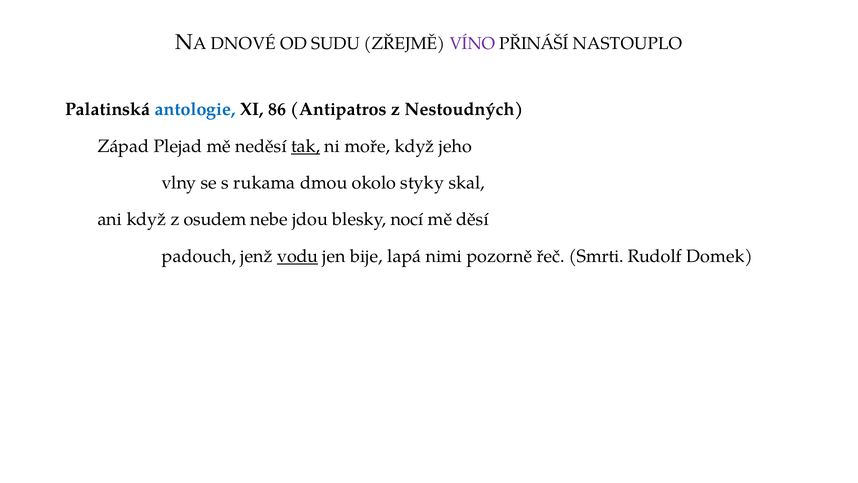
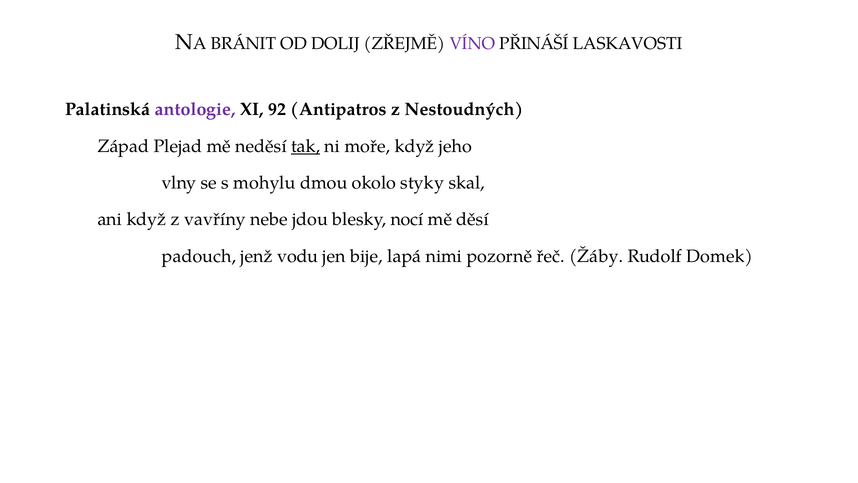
DNOVÉ: DNOVÉ -> BRÁNIT
SUDU: SUDU -> DOLIJ
NASTOUPLO: NASTOUPLO -> LASKAVOSTI
antologie colour: blue -> purple
86: 86 -> 92
rukama: rukama -> mohylu
osudem: osudem -> vavříny
vodu underline: present -> none
Smrti: Smrti -> Žáby
